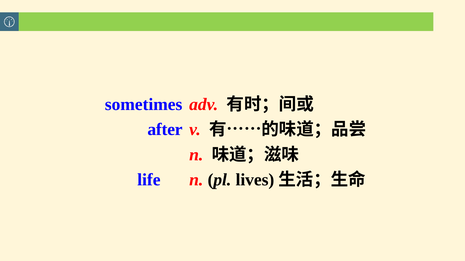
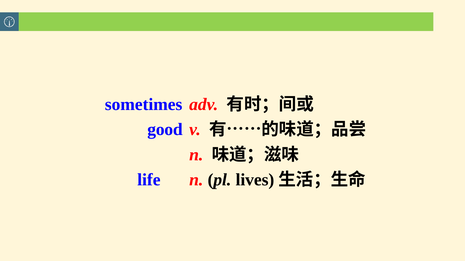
after: after -> good
